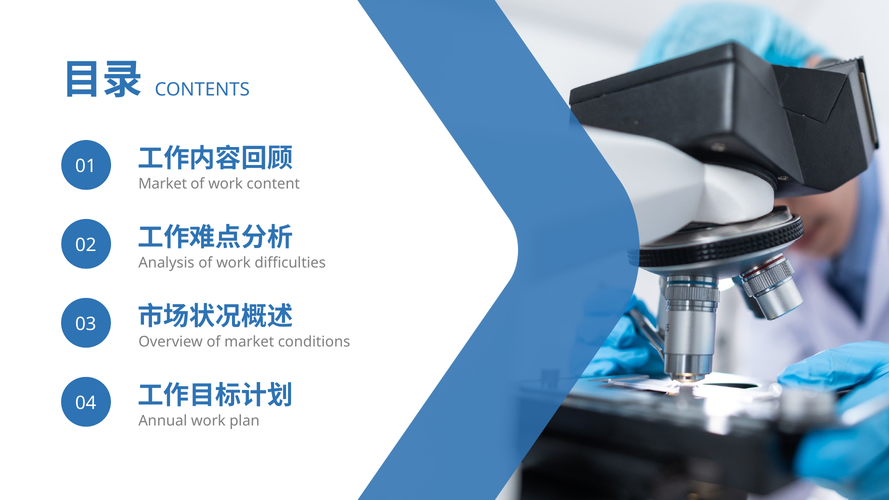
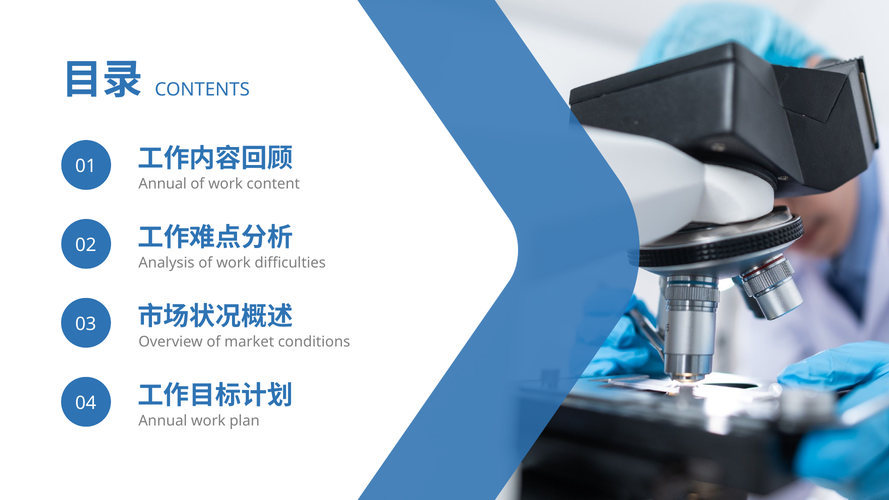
Market at (163, 184): Market -> Annual
